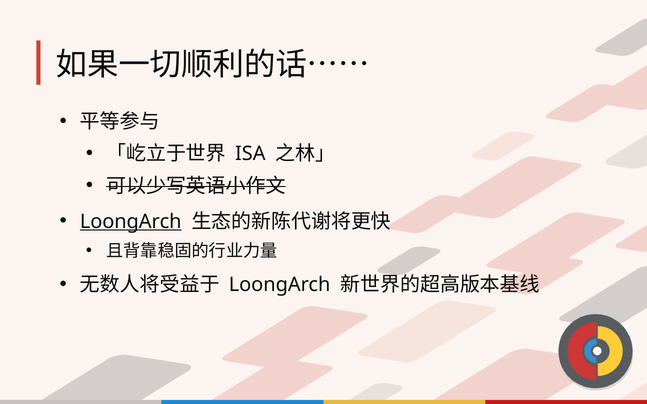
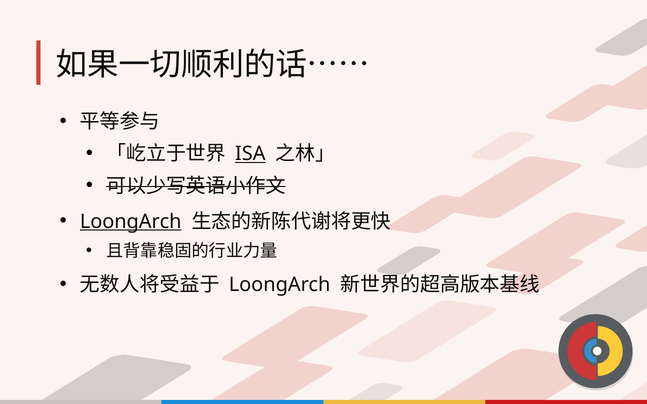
ISA underline: none -> present
